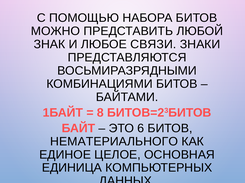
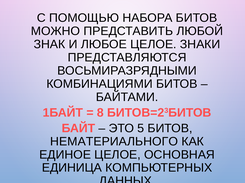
ЛЮБОЕ СВЯЗИ: СВЯЗИ -> ЦЕЛОЕ
6: 6 -> 5
